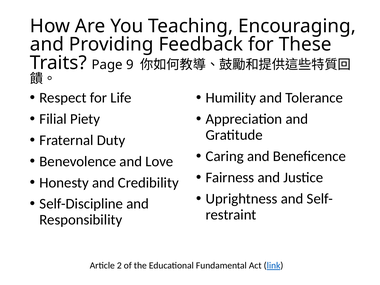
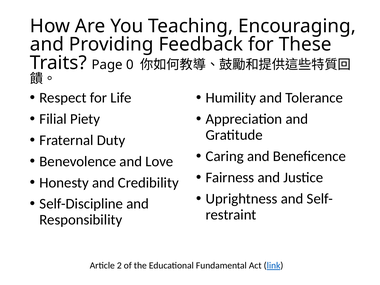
9: 9 -> 0
